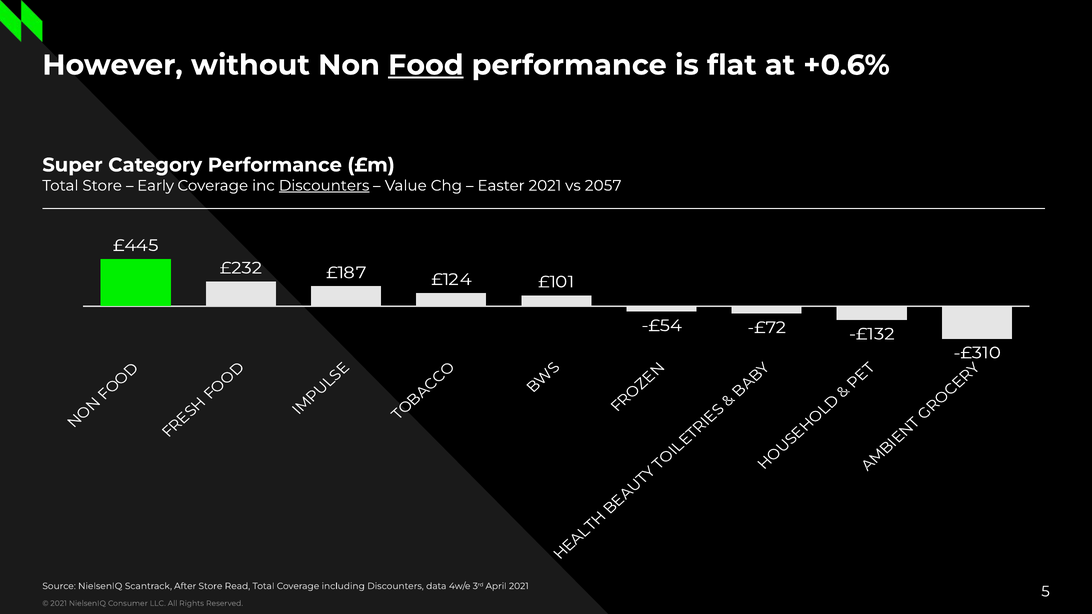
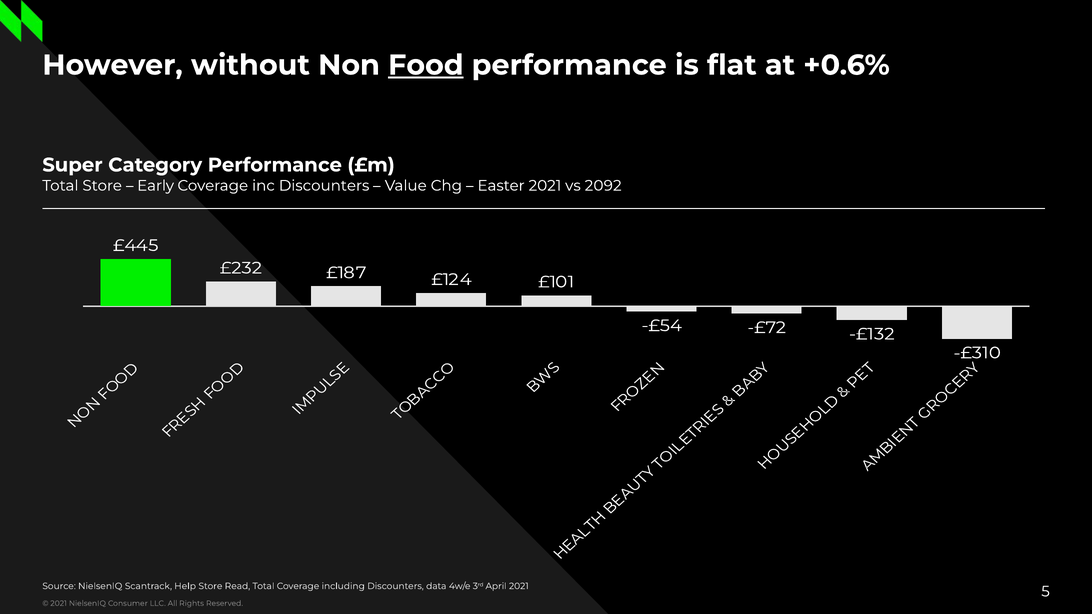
Discounters at (324, 186) underline: present -> none
2057: 2057 -> 2092
After: After -> Help
